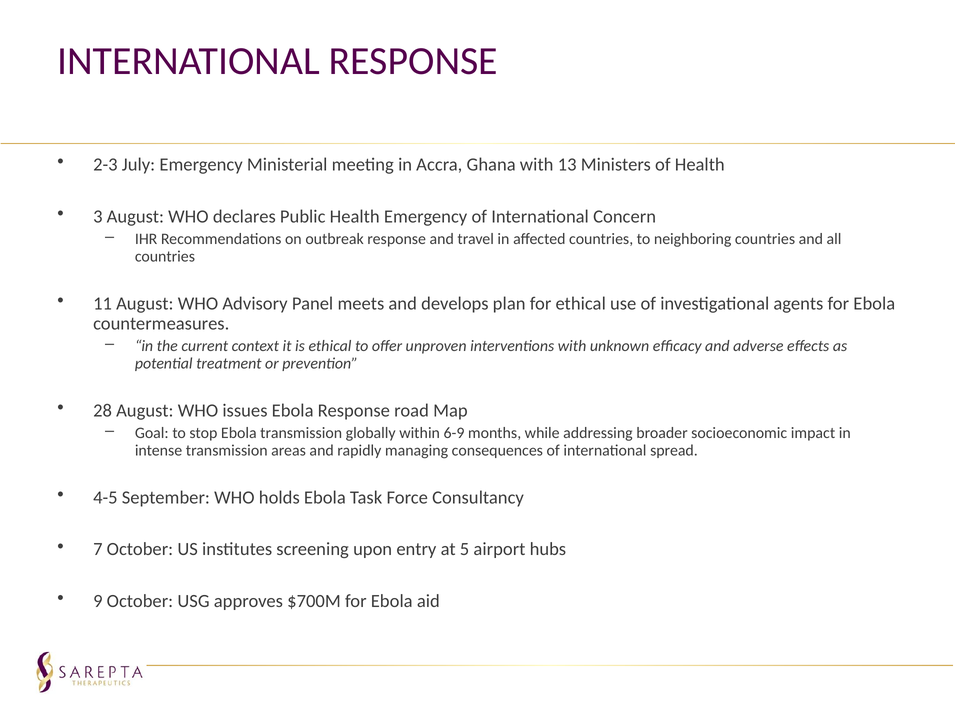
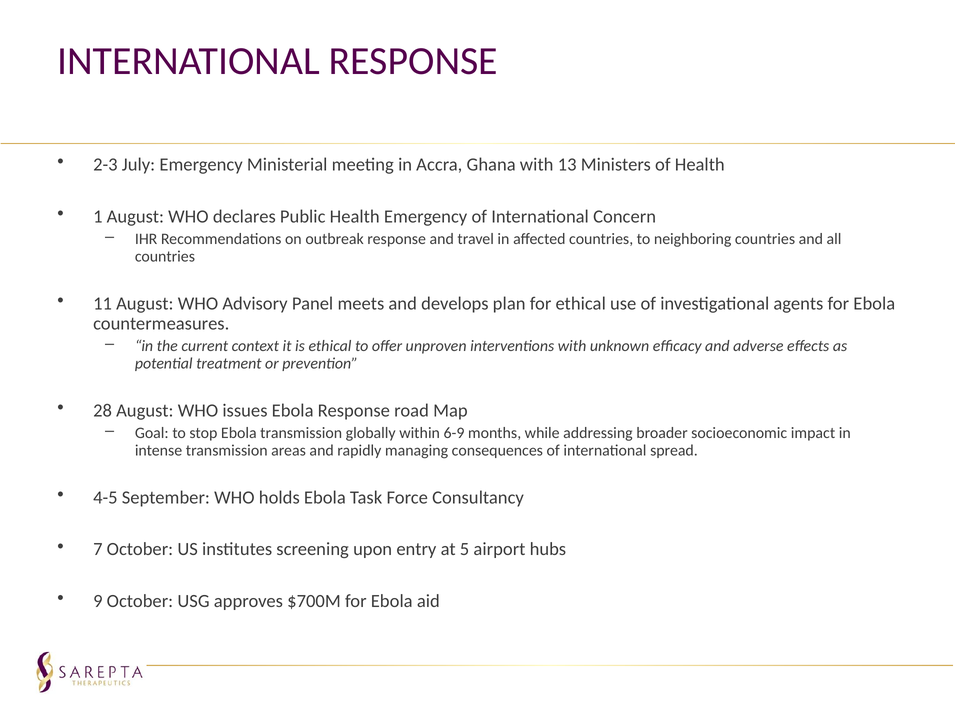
3: 3 -> 1
